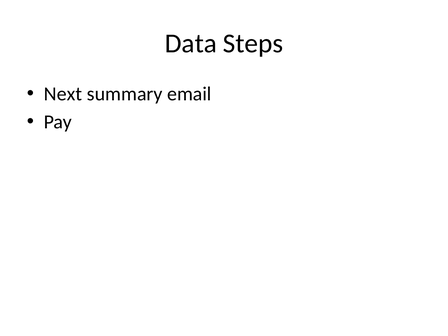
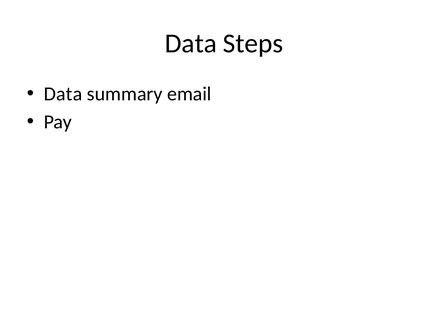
Next at (63, 94): Next -> Data
